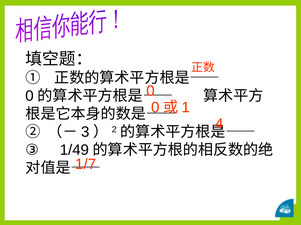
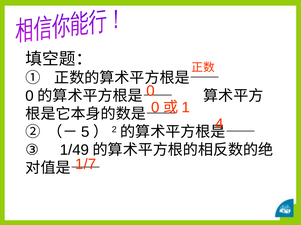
3: 3 -> 5
